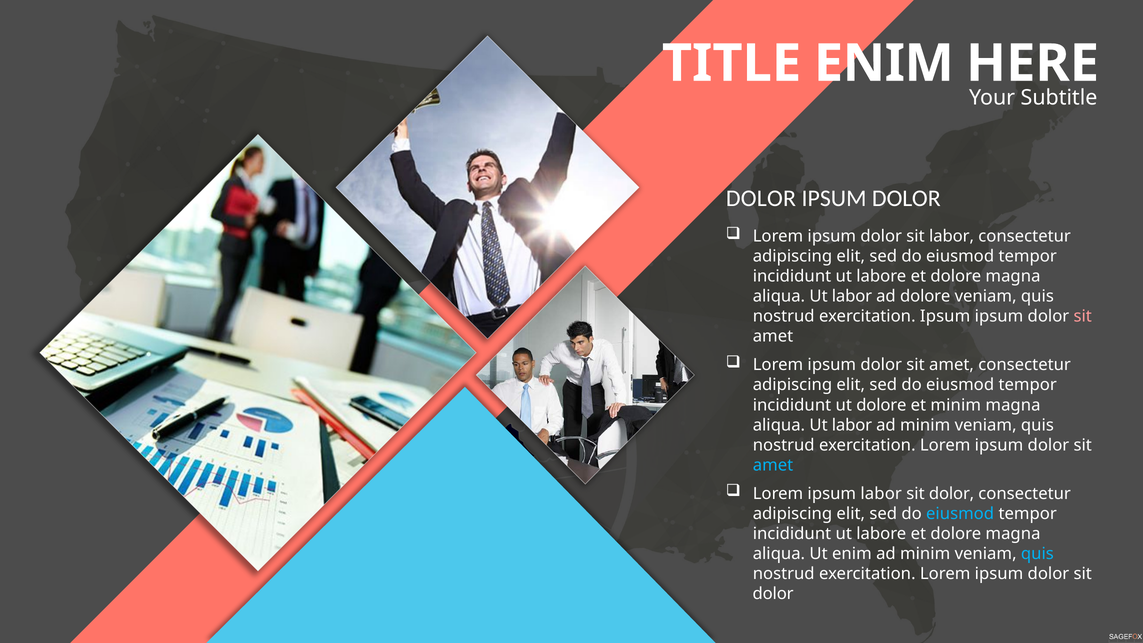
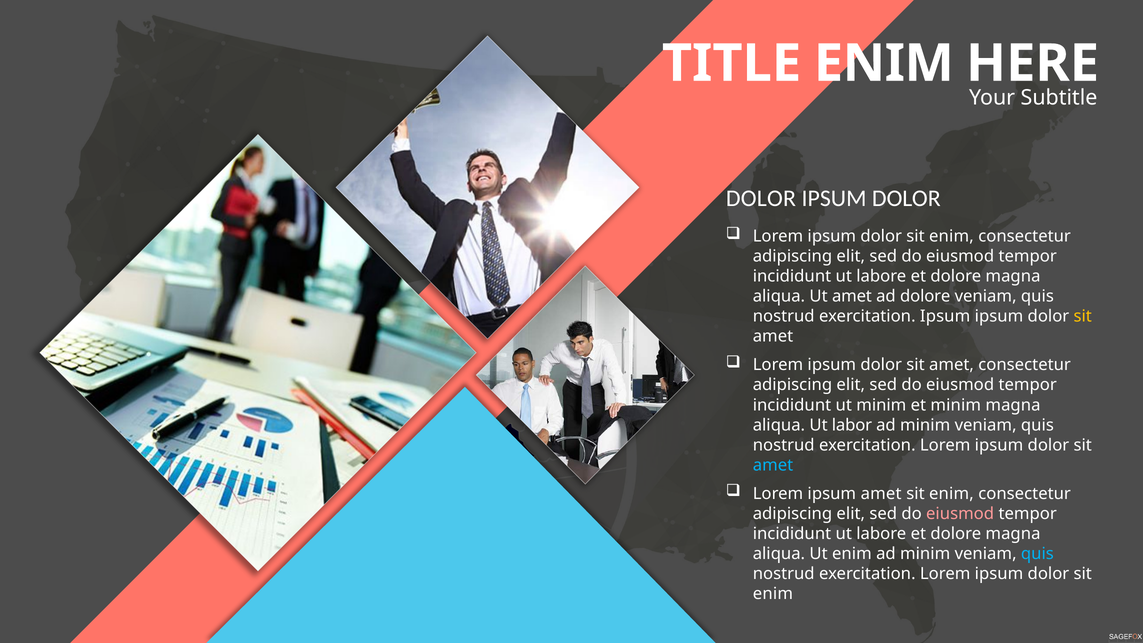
labor at (952, 236): labor -> enim
labor at (852, 296): labor -> amet
sit at (1083, 316) colour: pink -> yellow
ut dolore: dolore -> minim
ipsum labor: labor -> amet
dolor at (952, 494): dolor -> enim
eiusmod at (960, 514) colour: light blue -> pink
dolor at (773, 594): dolor -> enim
